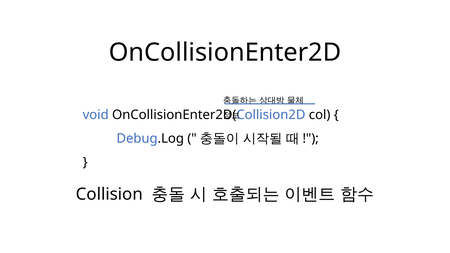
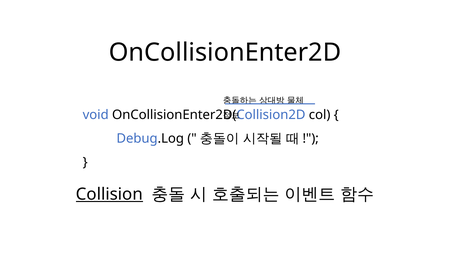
Collision underline: none -> present
